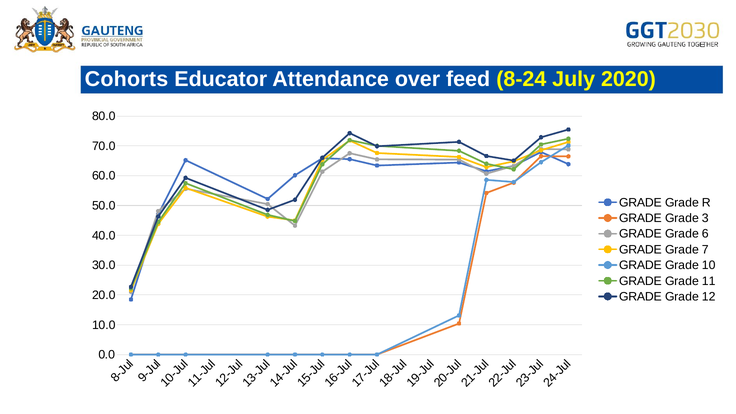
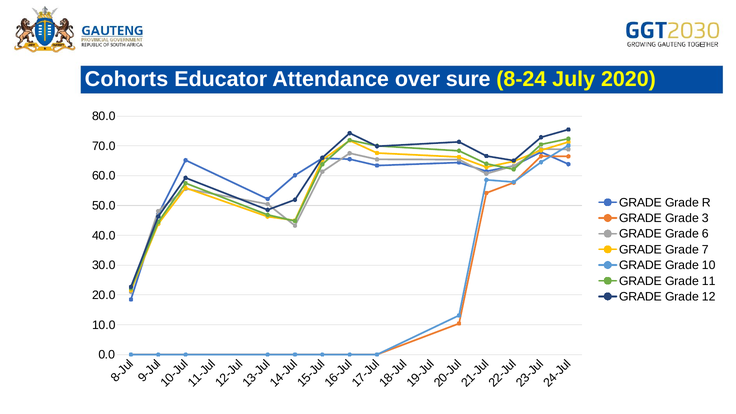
feed: feed -> sure
